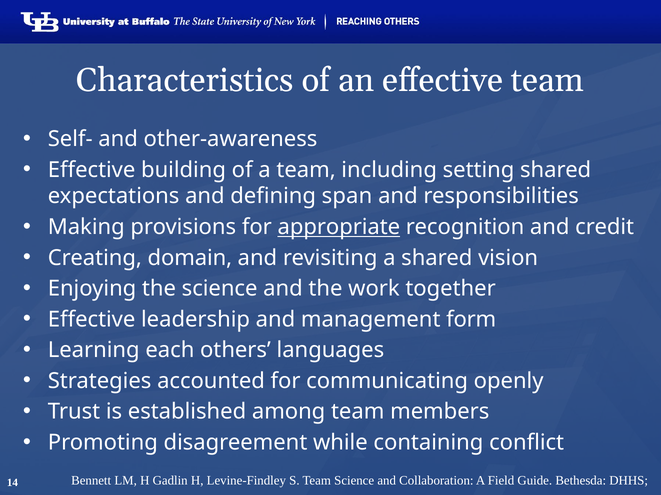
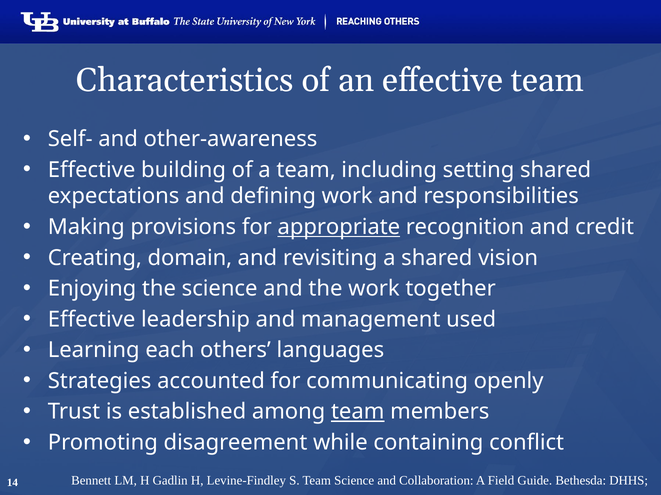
defining span: span -> work
form: form -> used
team at (358, 412) underline: none -> present
